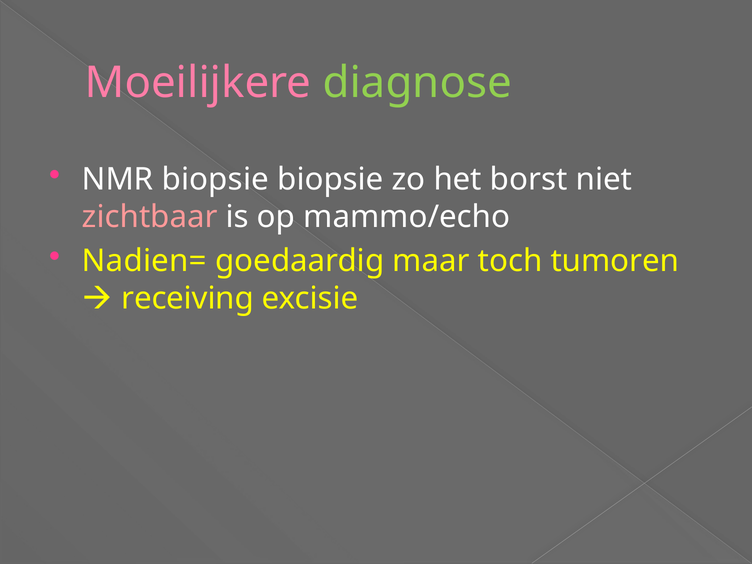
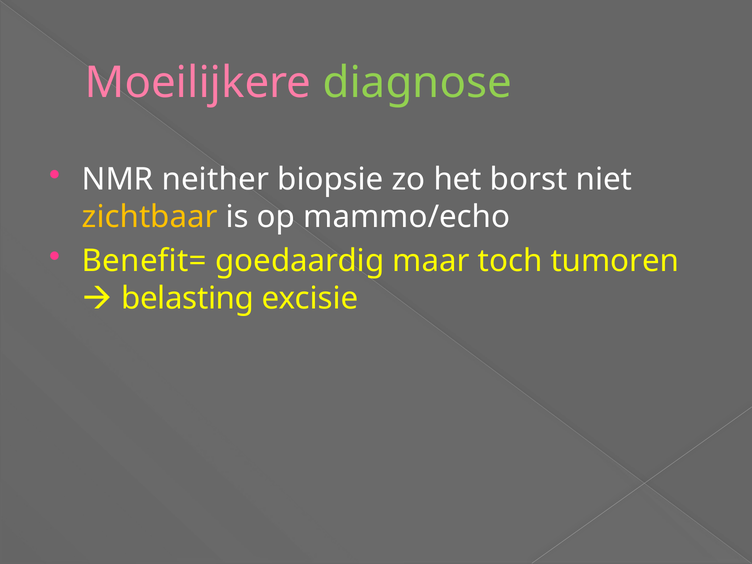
NMR biopsie: biopsie -> neither
zichtbaar colour: pink -> yellow
Nadien=: Nadien= -> Benefit=
receiving: receiving -> belasting
